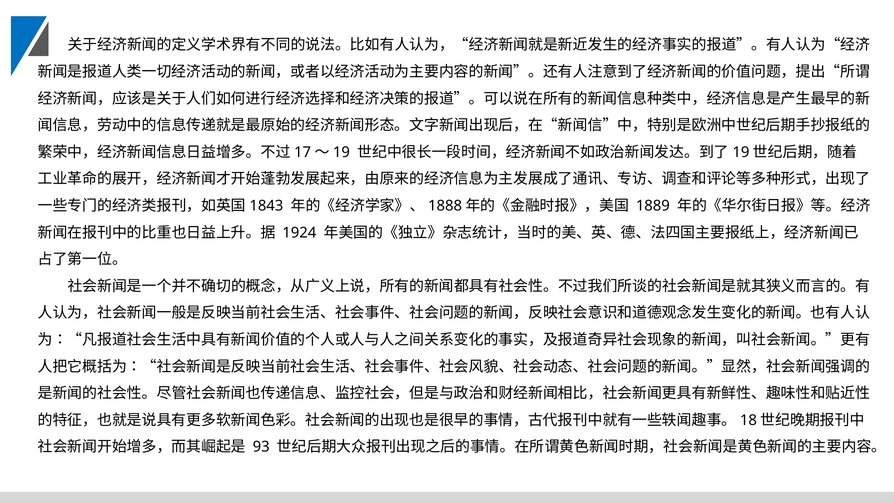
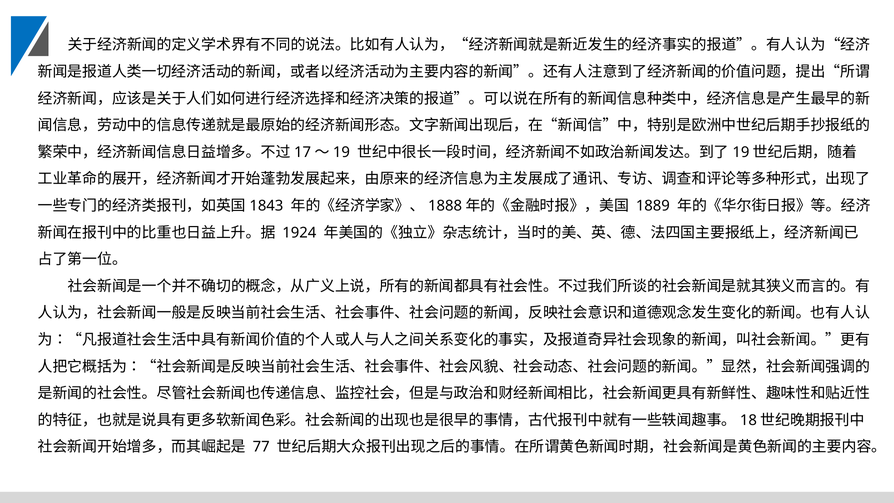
93: 93 -> 77
